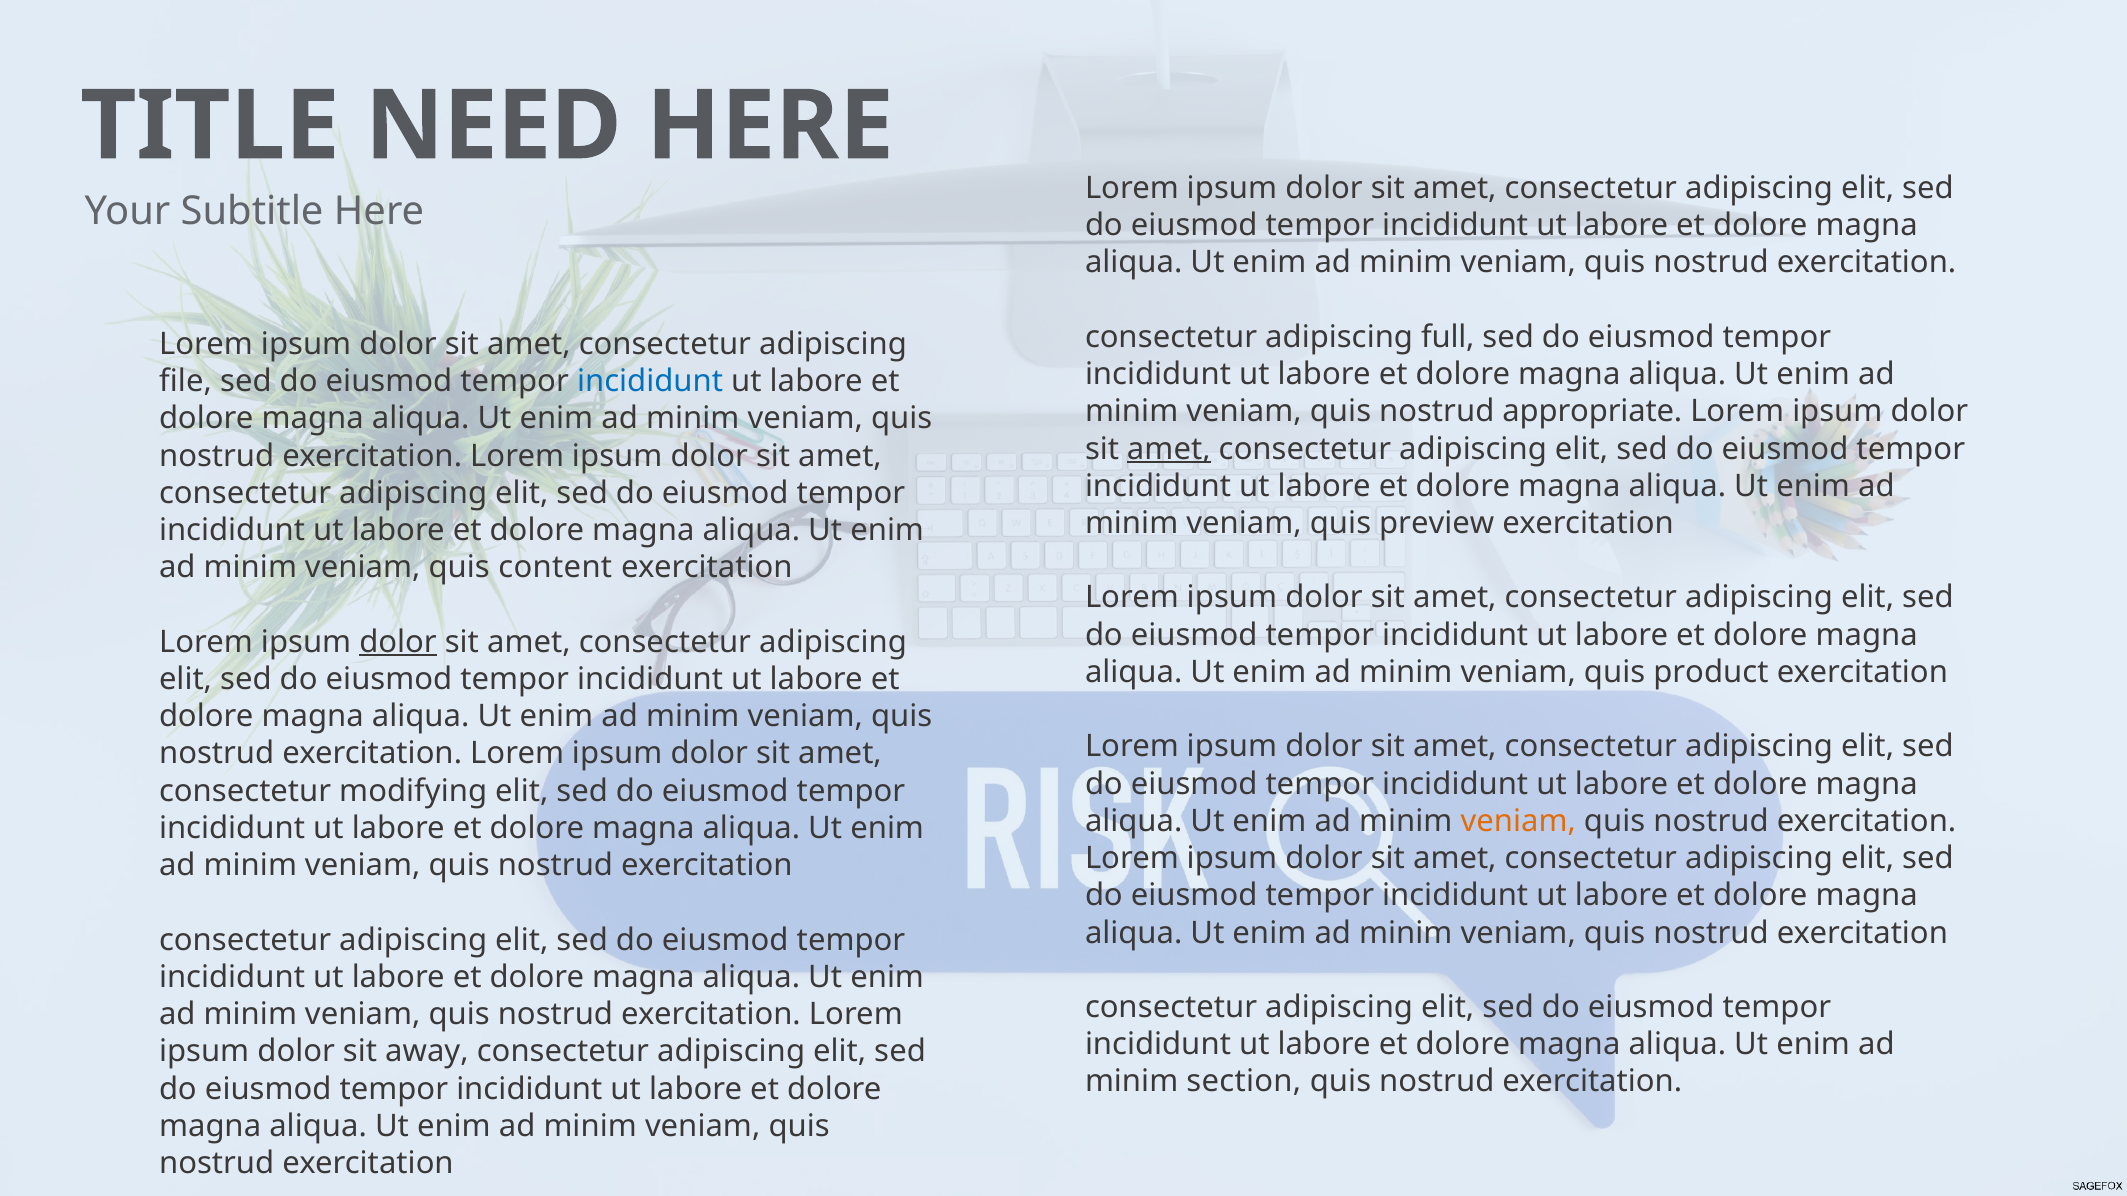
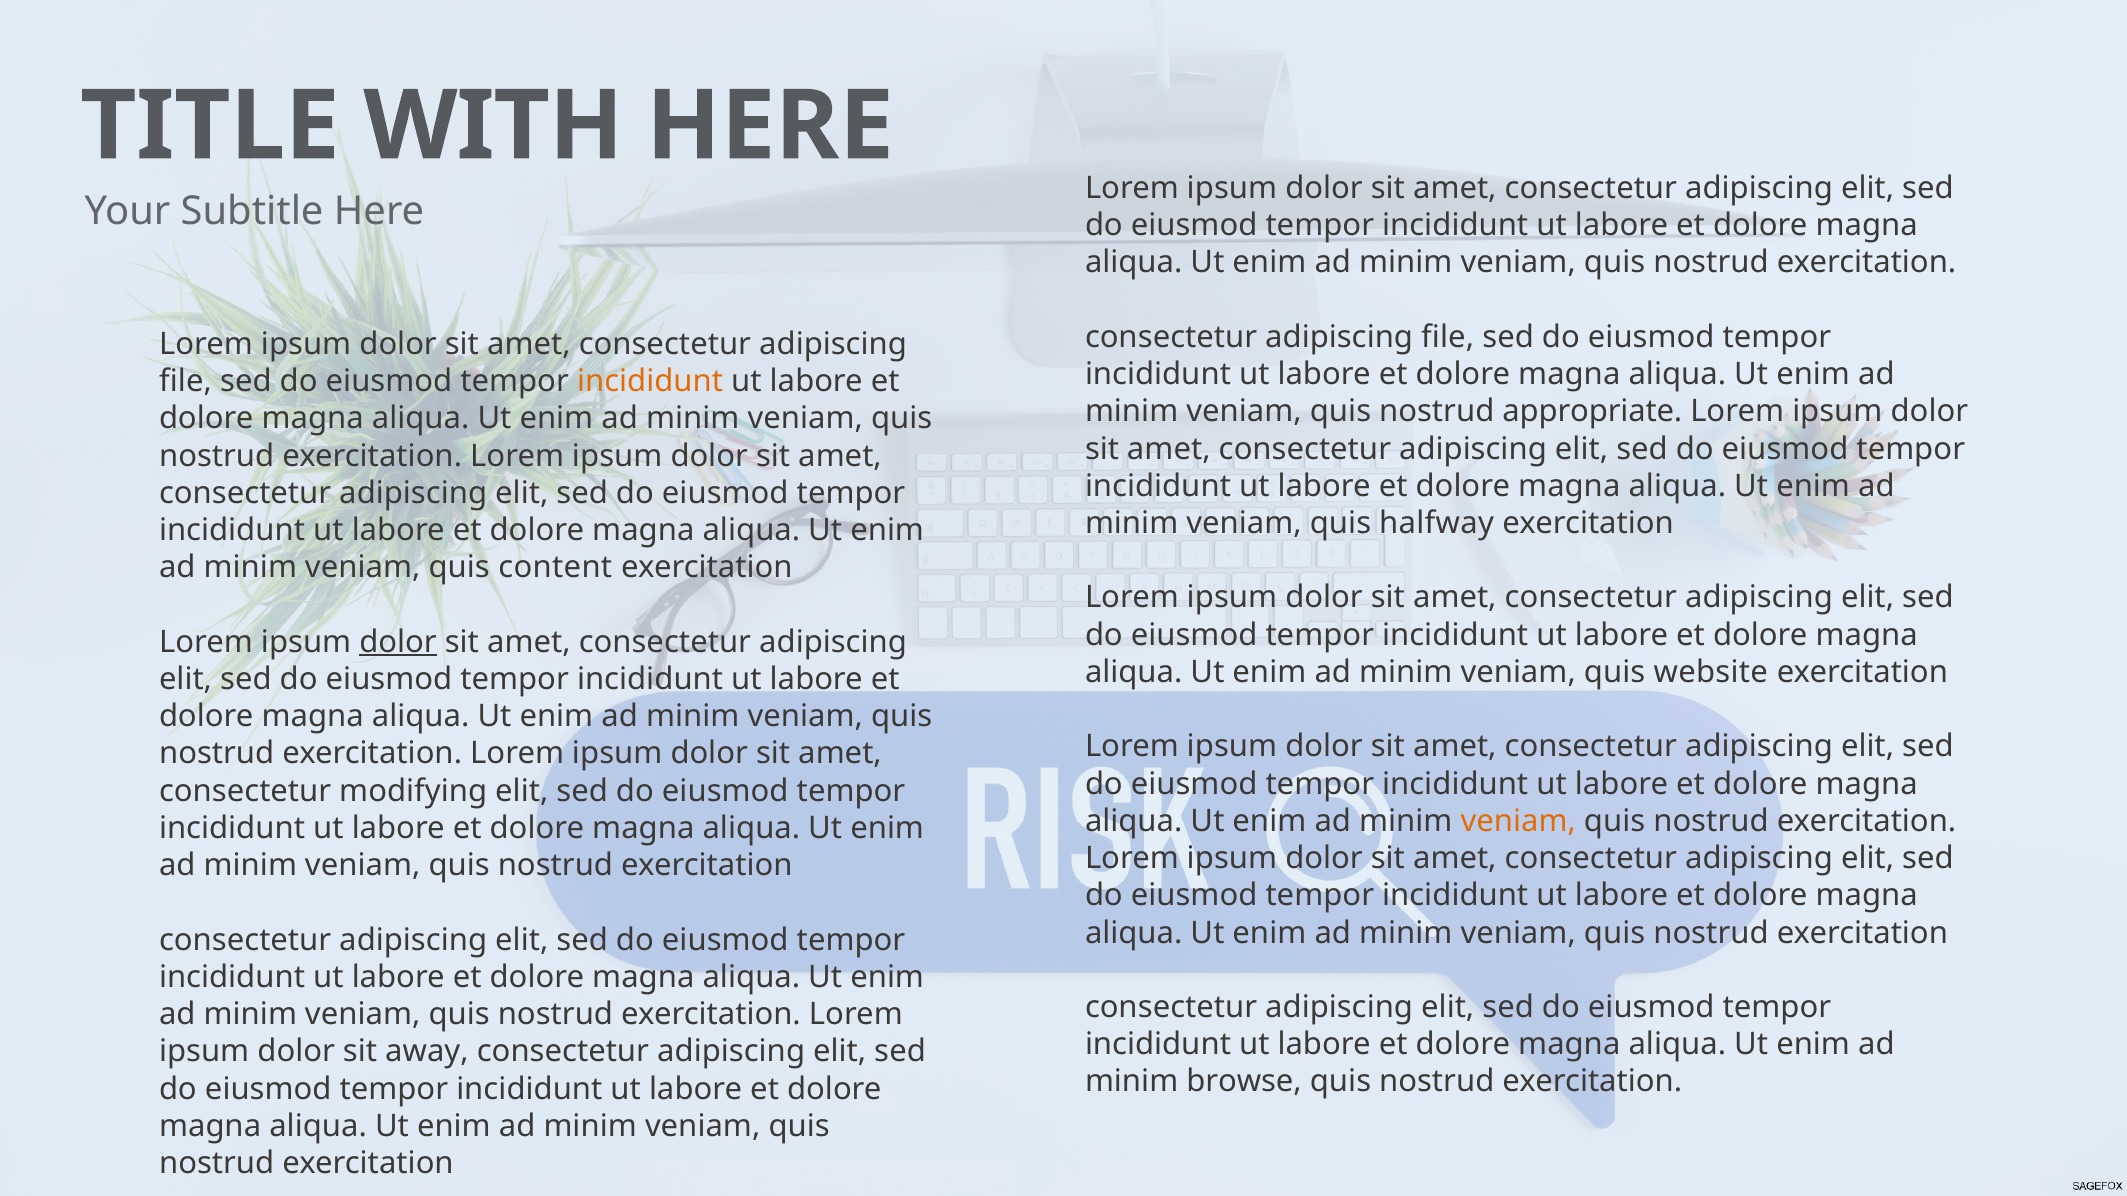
NEED: NEED -> WITH
full at (1448, 337): full -> file
incididunt at (650, 382) colour: blue -> orange
amet at (1169, 449) underline: present -> none
preview: preview -> halfway
product: product -> website
section: section -> browse
